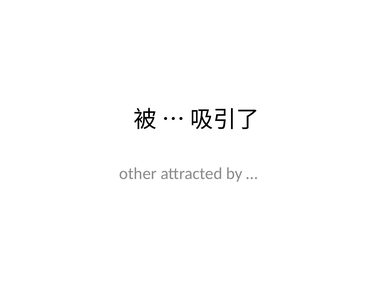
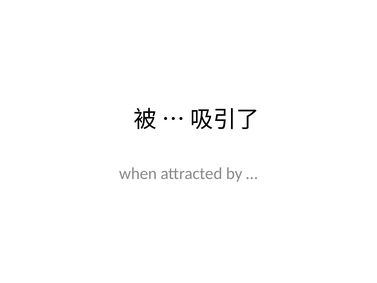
other: other -> when
